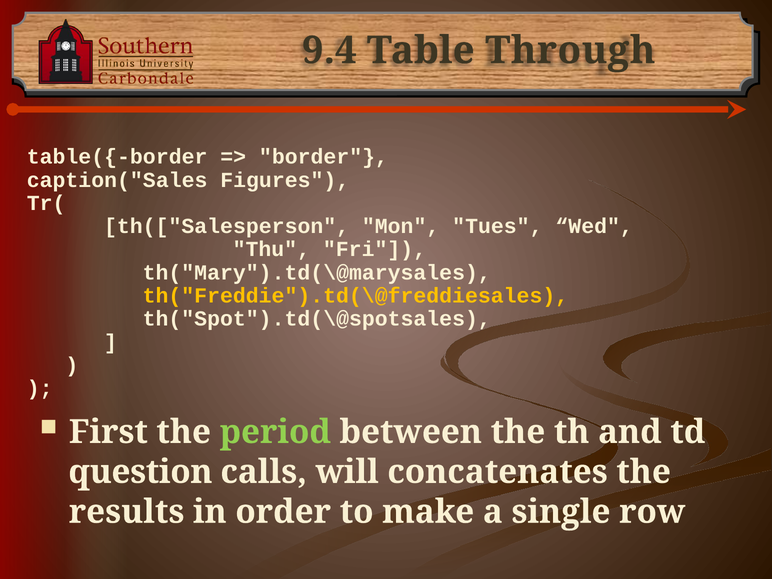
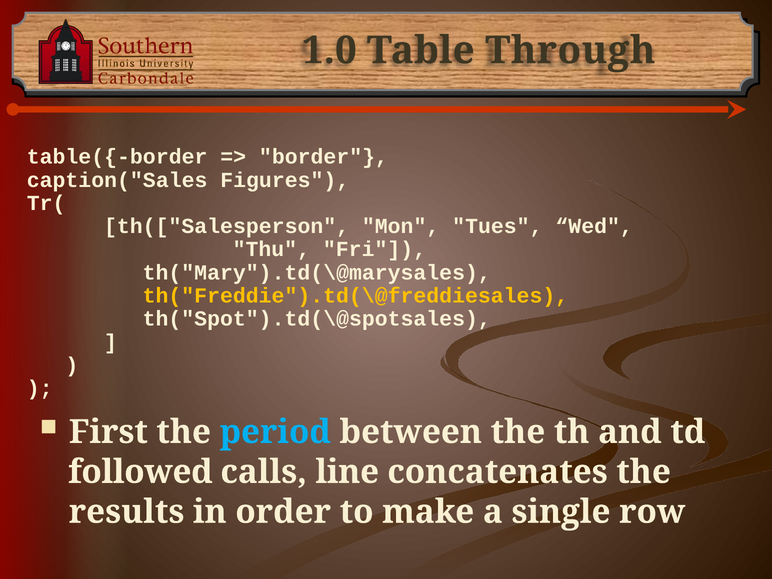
9.4: 9.4 -> 1.0
period colour: light green -> light blue
question: question -> followed
will: will -> line
